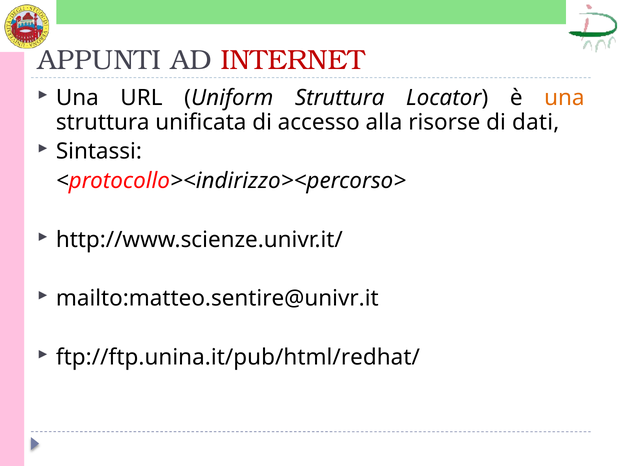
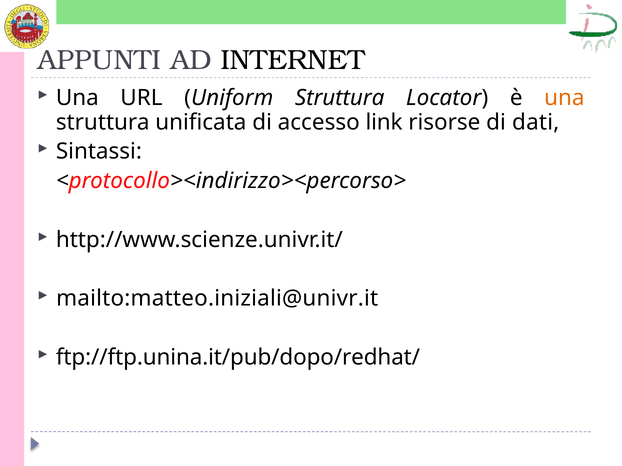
INTERNET colour: red -> black
alla: alla -> link
mailto:matteo.sentire@univr.it: mailto:matteo.sentire@univr.it -> mailto:matteo.iniziali@univr.it
ftp://ftp.unina.it/pub/html/redhat/: ftp://ftp.unina.it/pub/html/redhat/ -> ftp://ftp.unina.it/pub/dopo/redhat/
